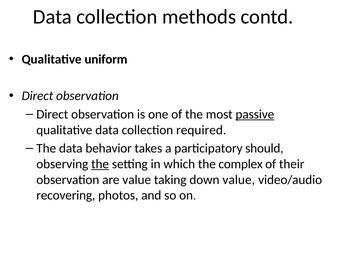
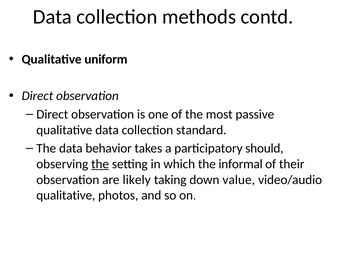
passive underline: present -> none
required: required -> standard
complex: complex -> informal
are value: value -> likely
recovering at (66, 195): recovering -> qualitative
